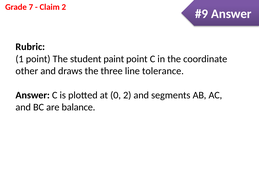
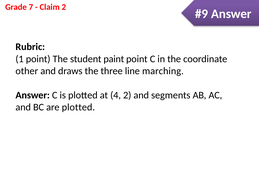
tolerance: tolerance -> marching
0: 0 -> 4
are balance: balance -> plotted
